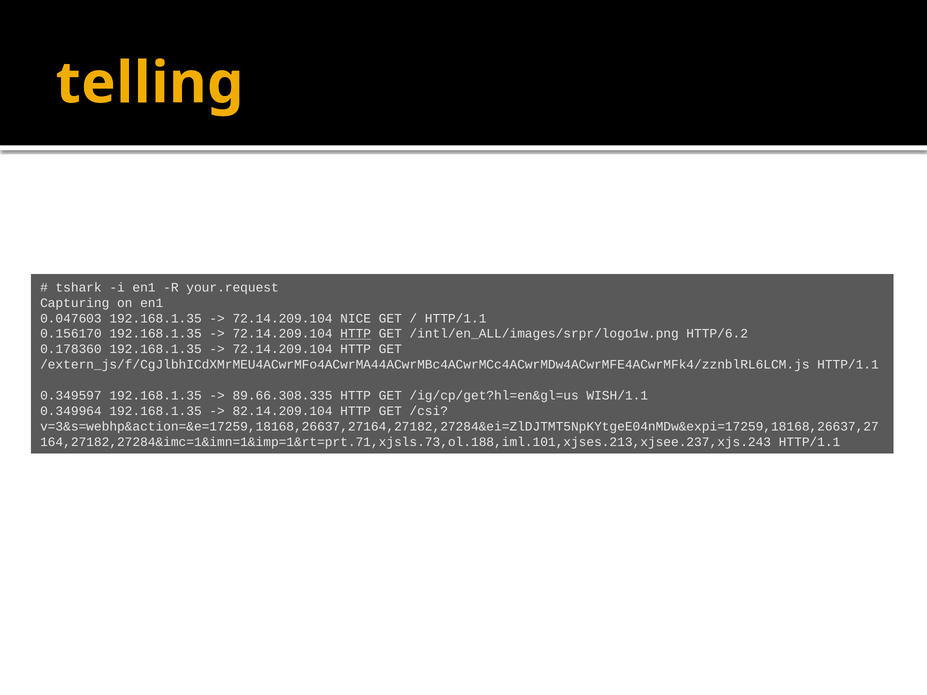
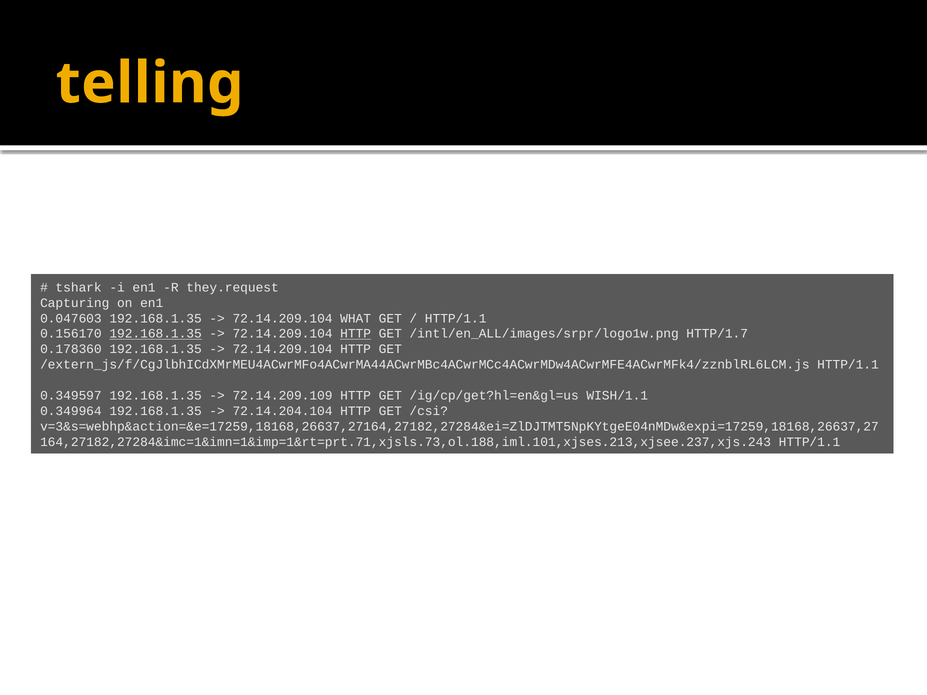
your.request: your.request -> they.request
NICE: NICE -> WHAT
192.168.1.35 at (156, 334) underline: none -> present
HTTP/6.2: HTTP/6.2 -> HTTP/1.7
89.66.308.335: 89.66.308.335 -> 72.14.209.109
82.14.209.104: 82.14.209.104 -> 72.14.204.104
